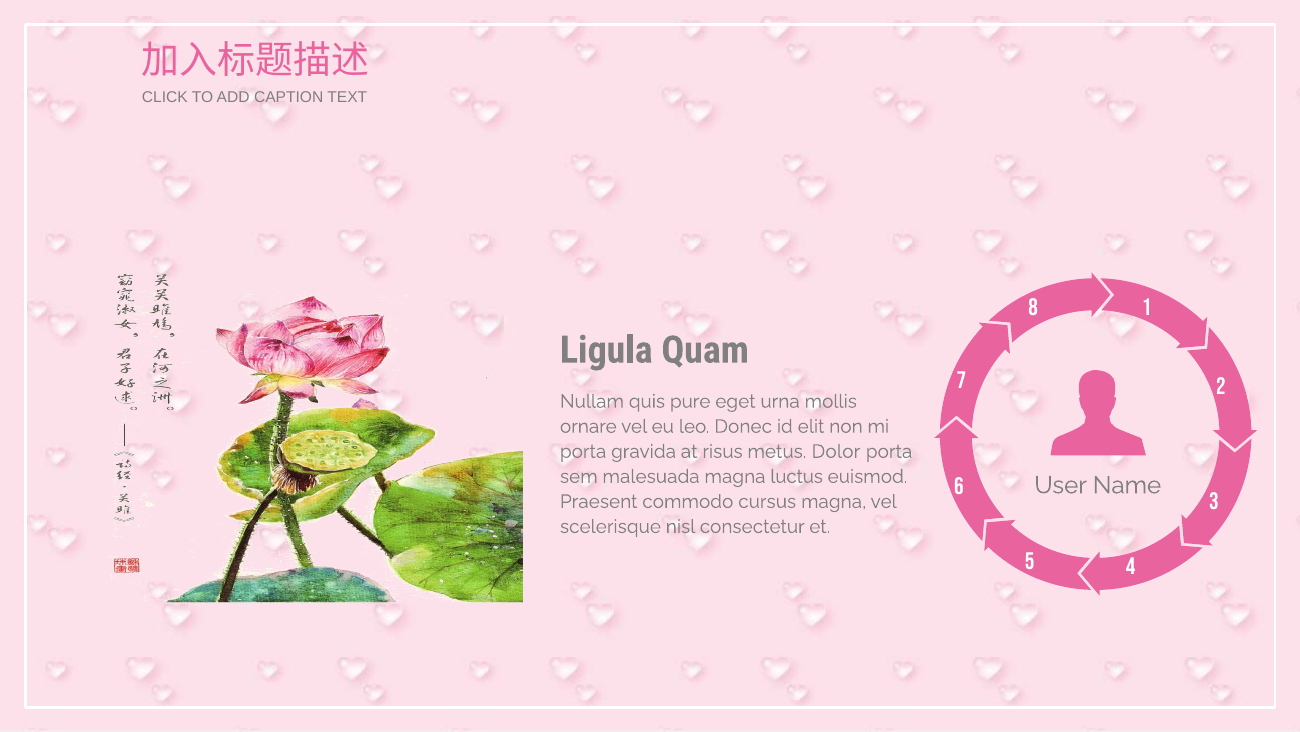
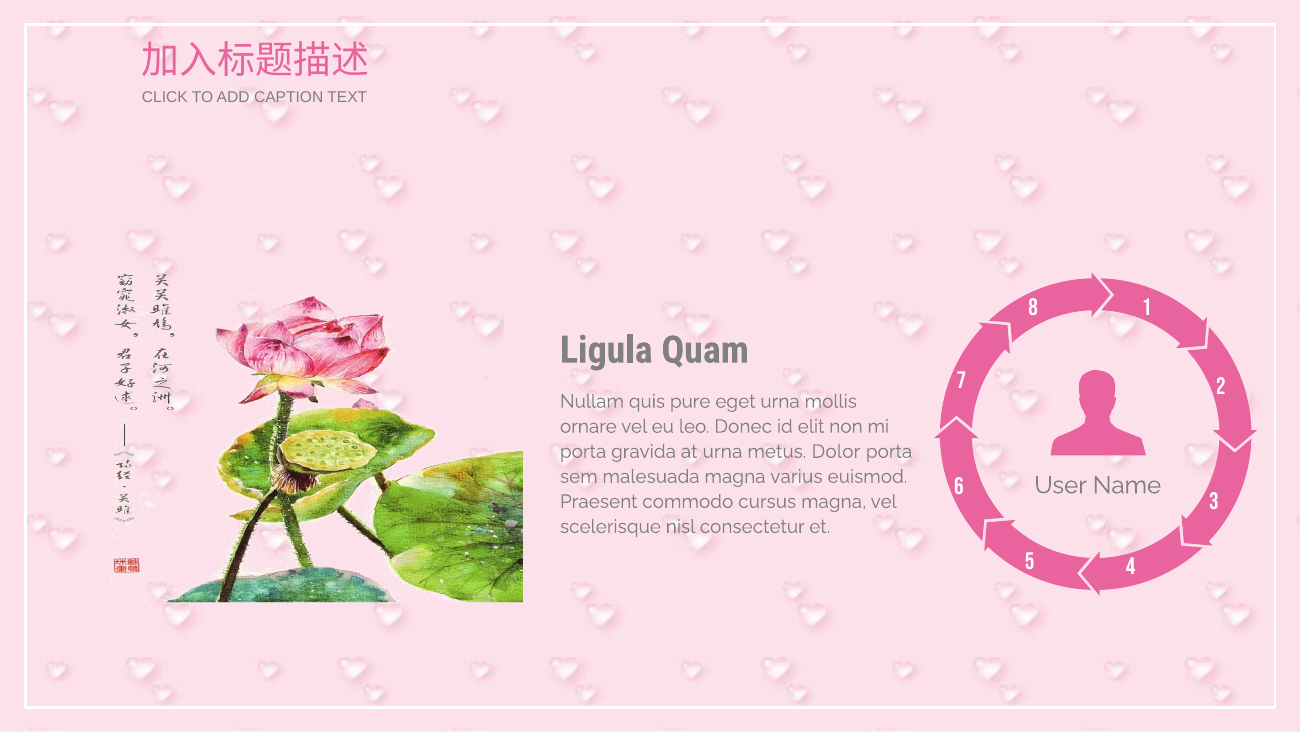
at risus: risus -> urna
luctus: luctus -> varius
